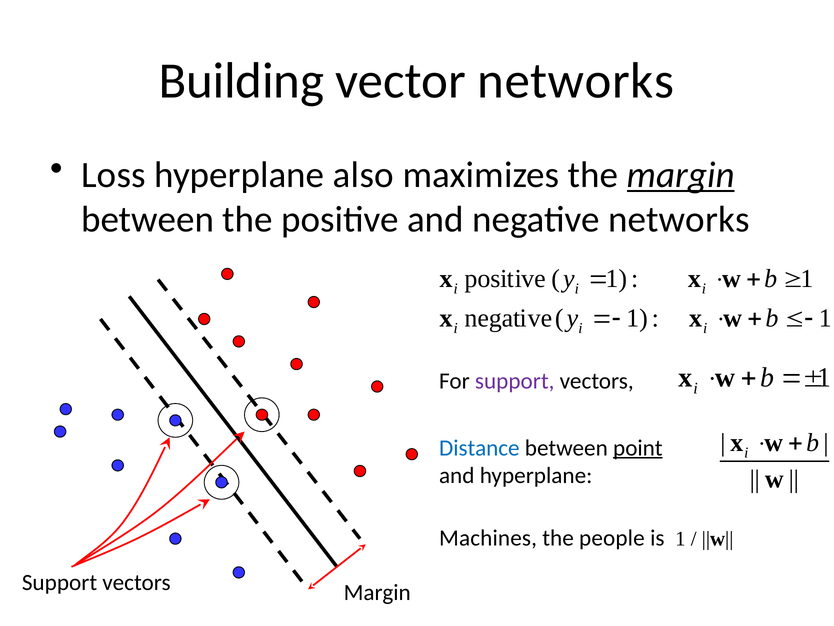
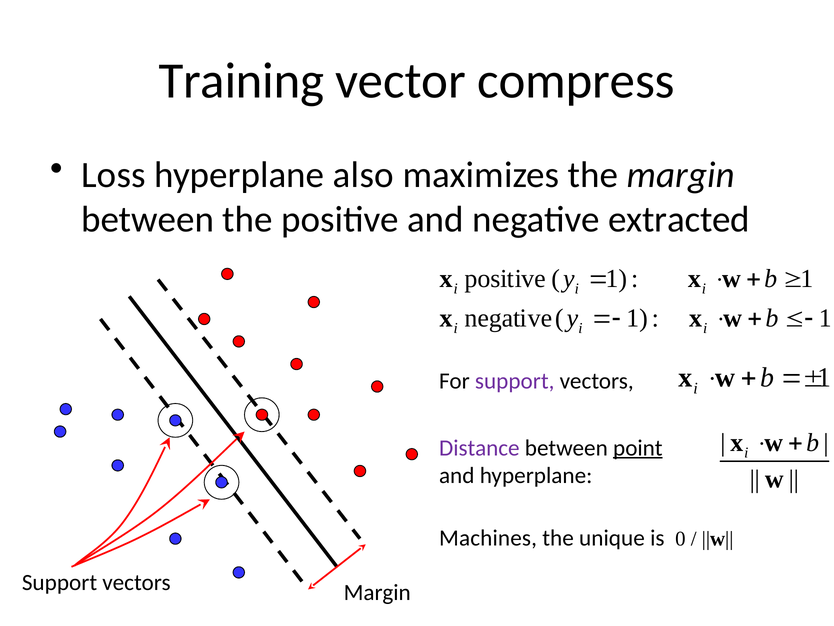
Building: Building -> Training
vector networks: networks -> compress
margin at (681, 175) underline: present -> none
negative networks: networks -> extracted
Distance colour: blue -> purple
people: people -> unique
is 1: 1 -> 0
